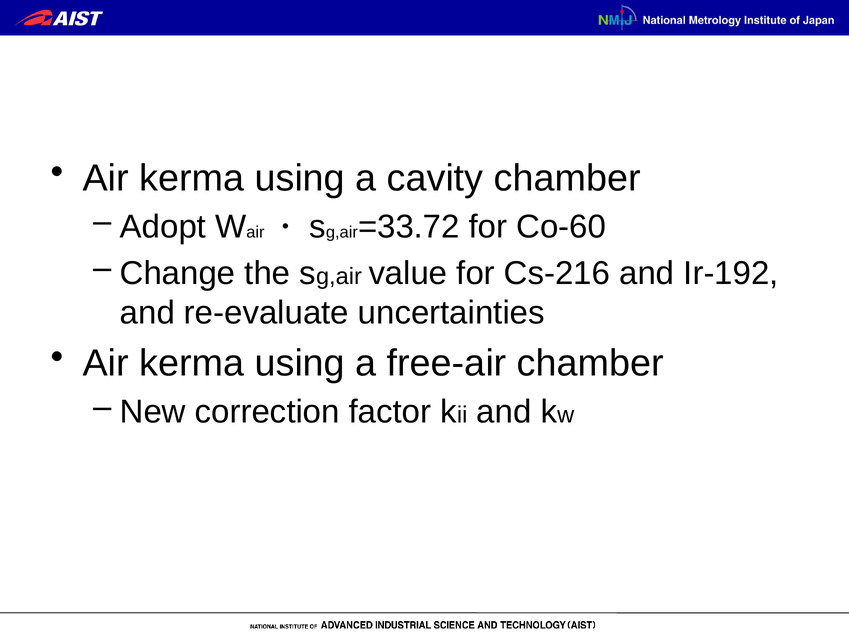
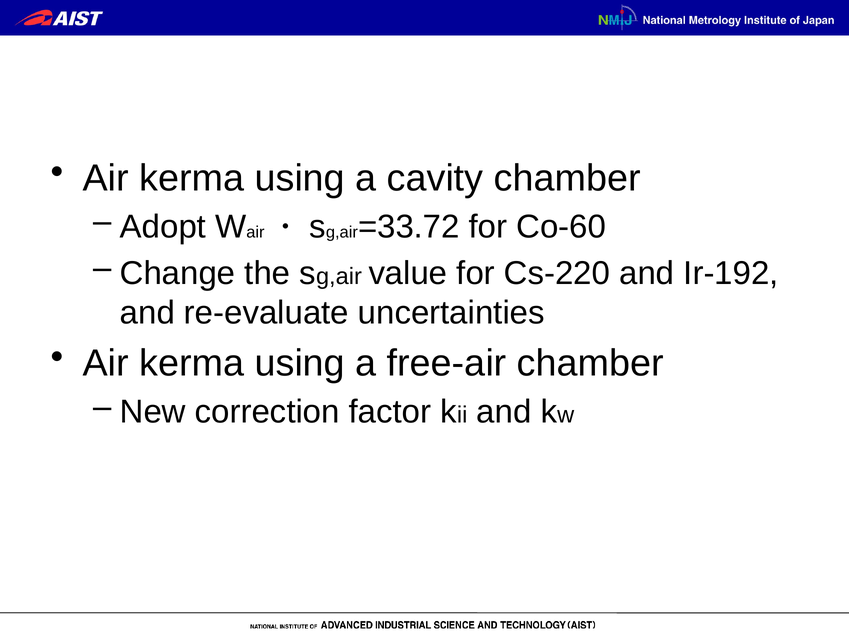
Cs-216: Cs-216 -> Cs-220
